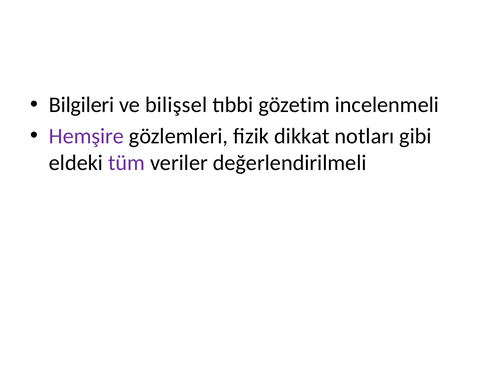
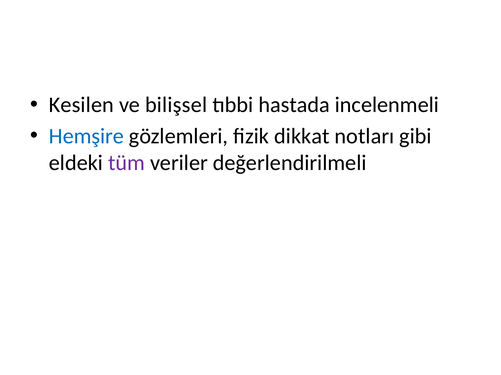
Bilgileri: Bilgileri -> Kesilen
gözetim: gözetim -> hastada
Hemşire colour: purple -> blue
